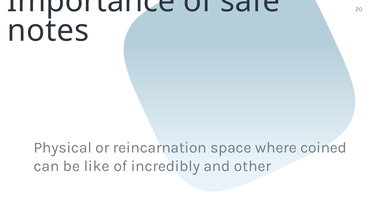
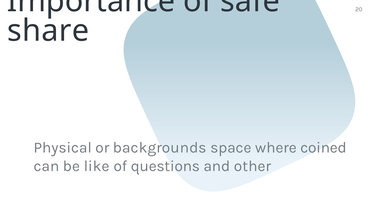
notes: notes -> share
reincarnation: reincarnation -> backgrounds
incredibly: incredibly -> questions
